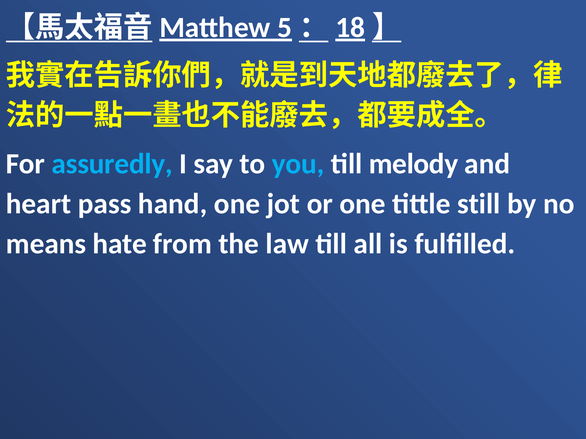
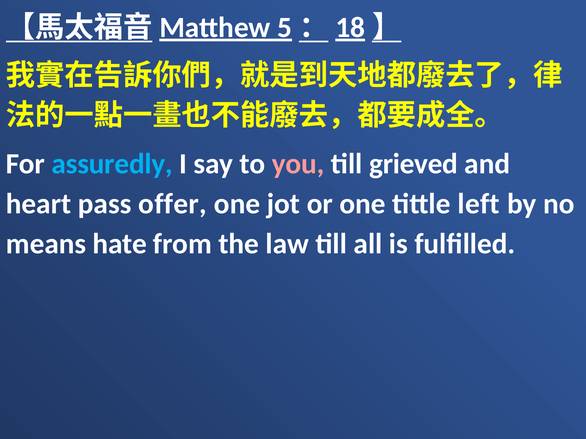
you colour: light blue -> pink
melody: melody -> grieved
hand: hand -> offer
still: still -> left
